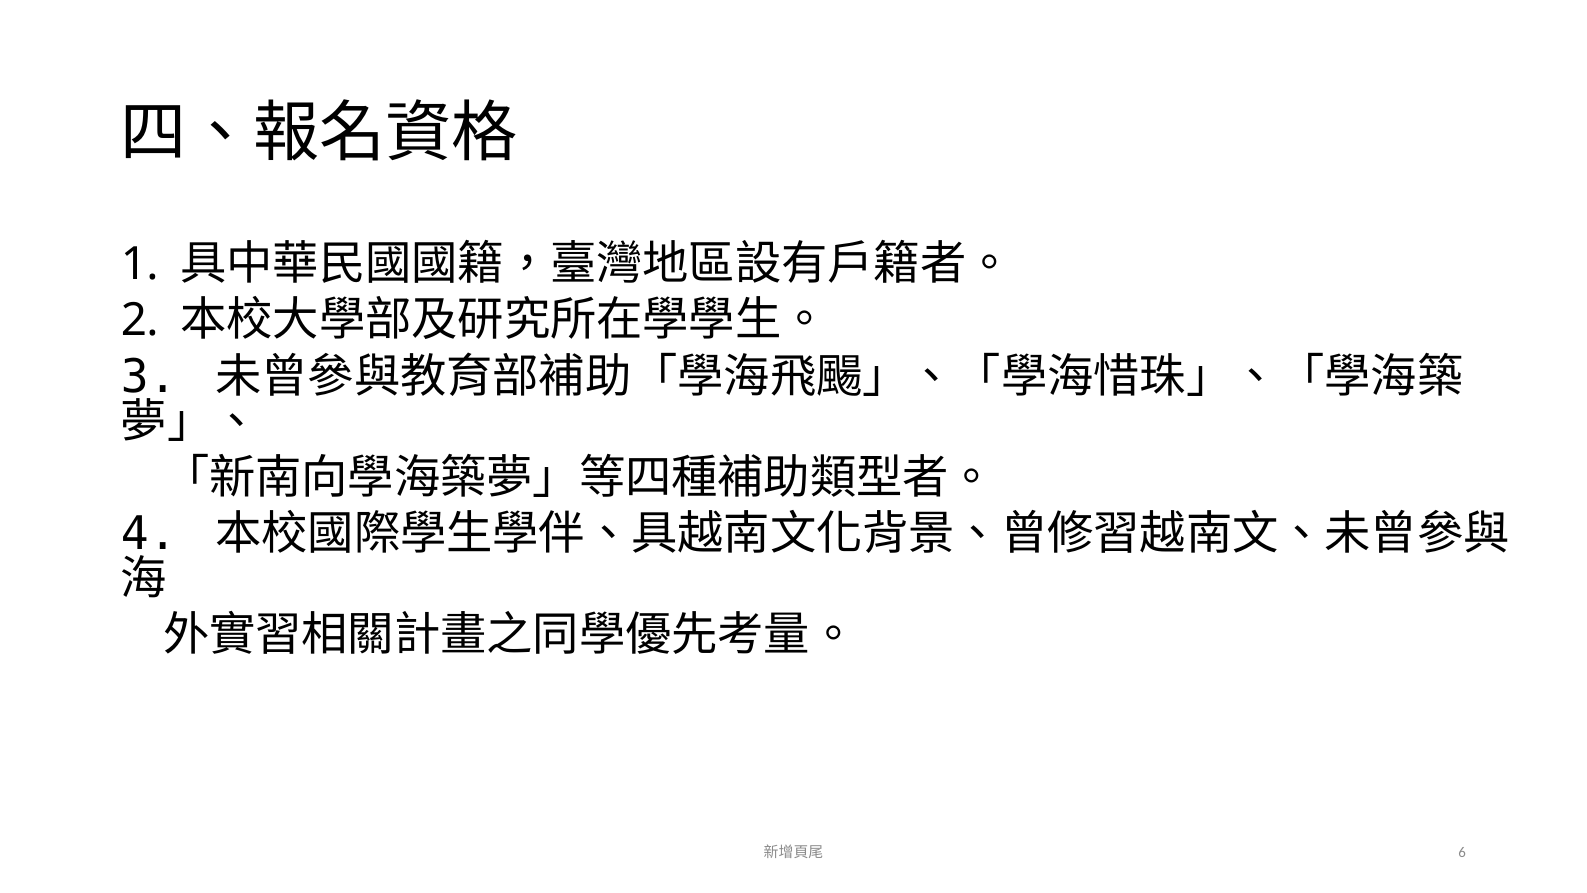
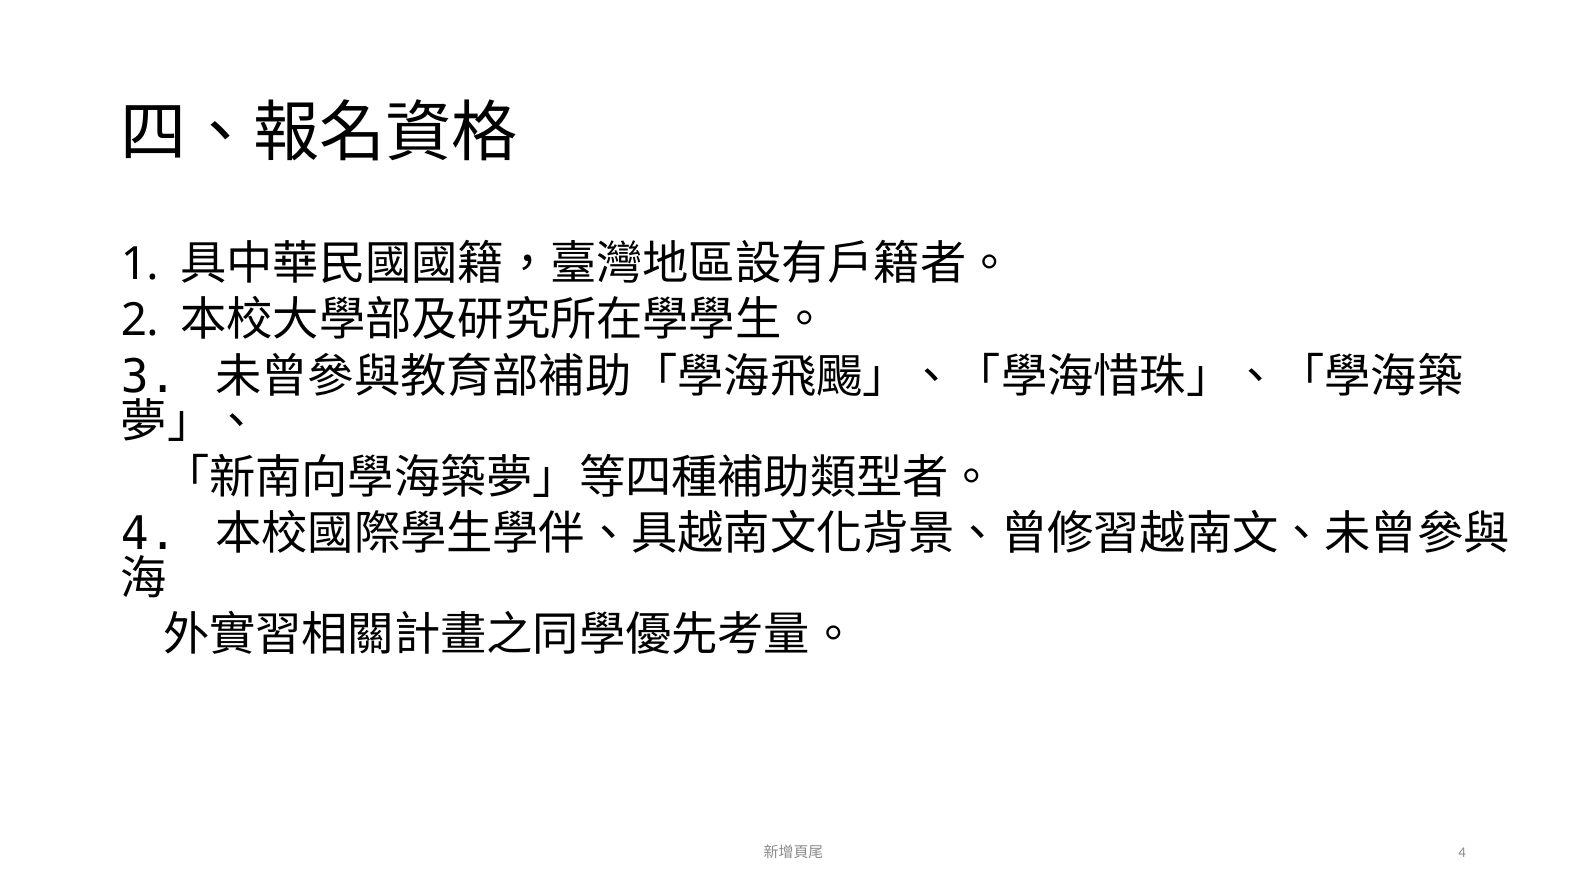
6 at (1462, 852): 6 -> 4
